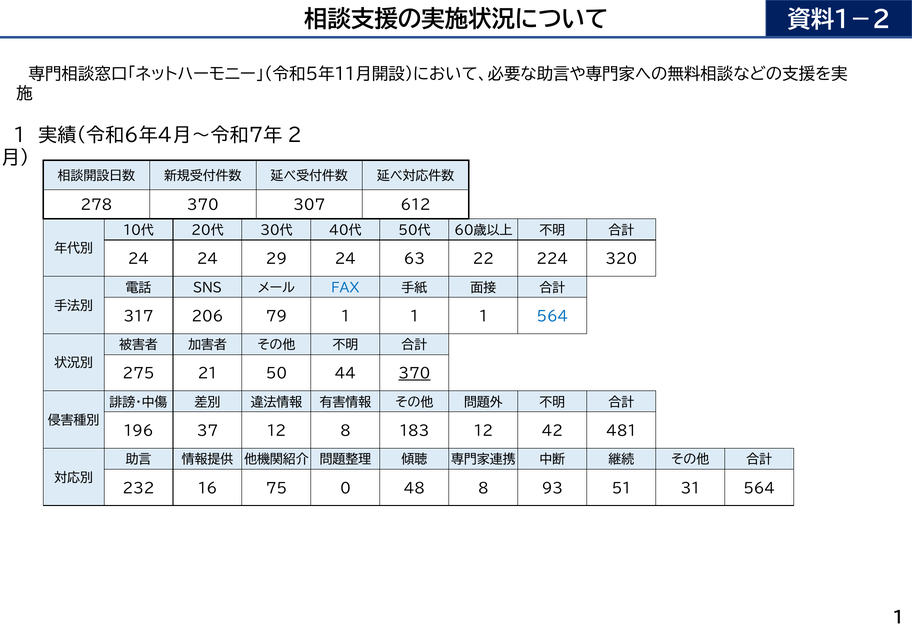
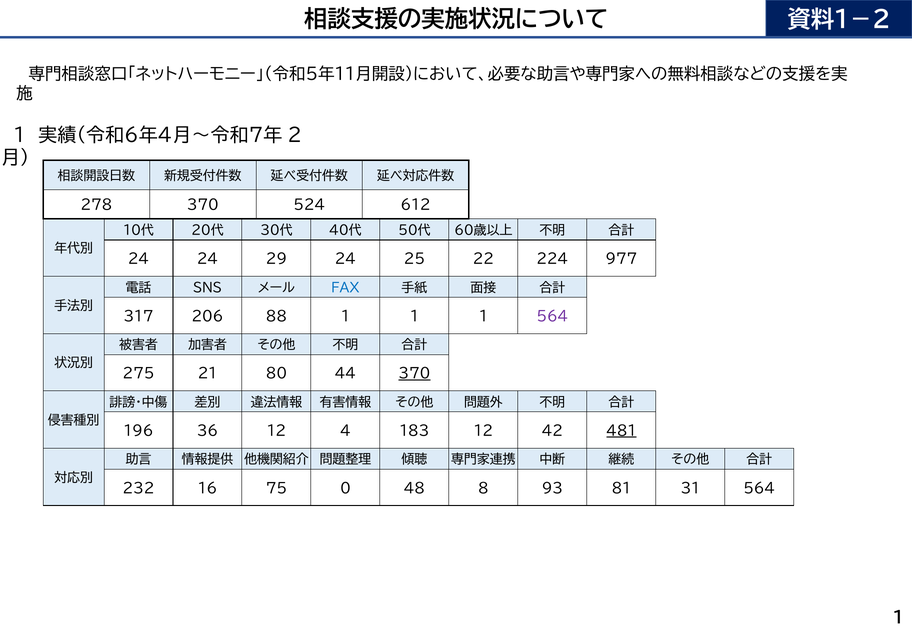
307: 307 -> 524
63: 63 -> 25
320: 320 -> 977
79: 79 -> 88
564 at (552, 317) colour: blue -> purple
50: 50 -> 80
37: 37 -> 36
8: 8 -> 4
481 underline: none -> present
51: 51 -> 81
